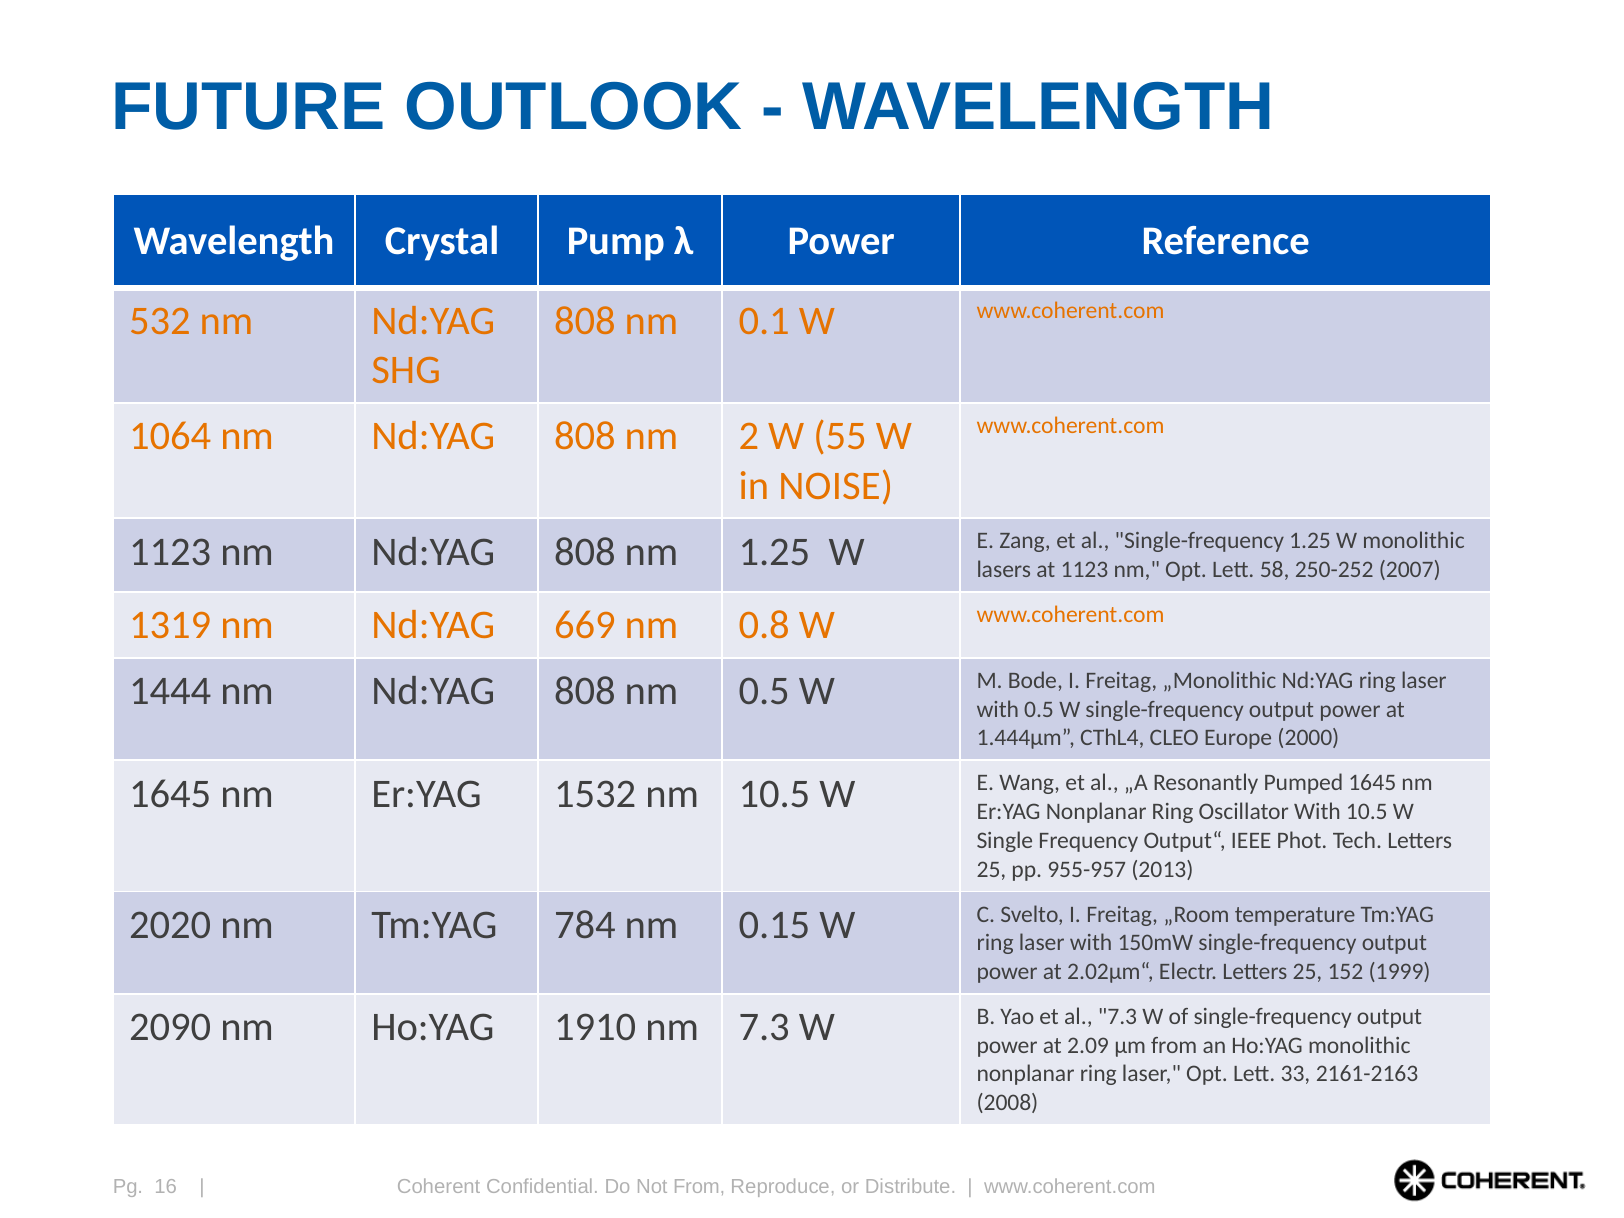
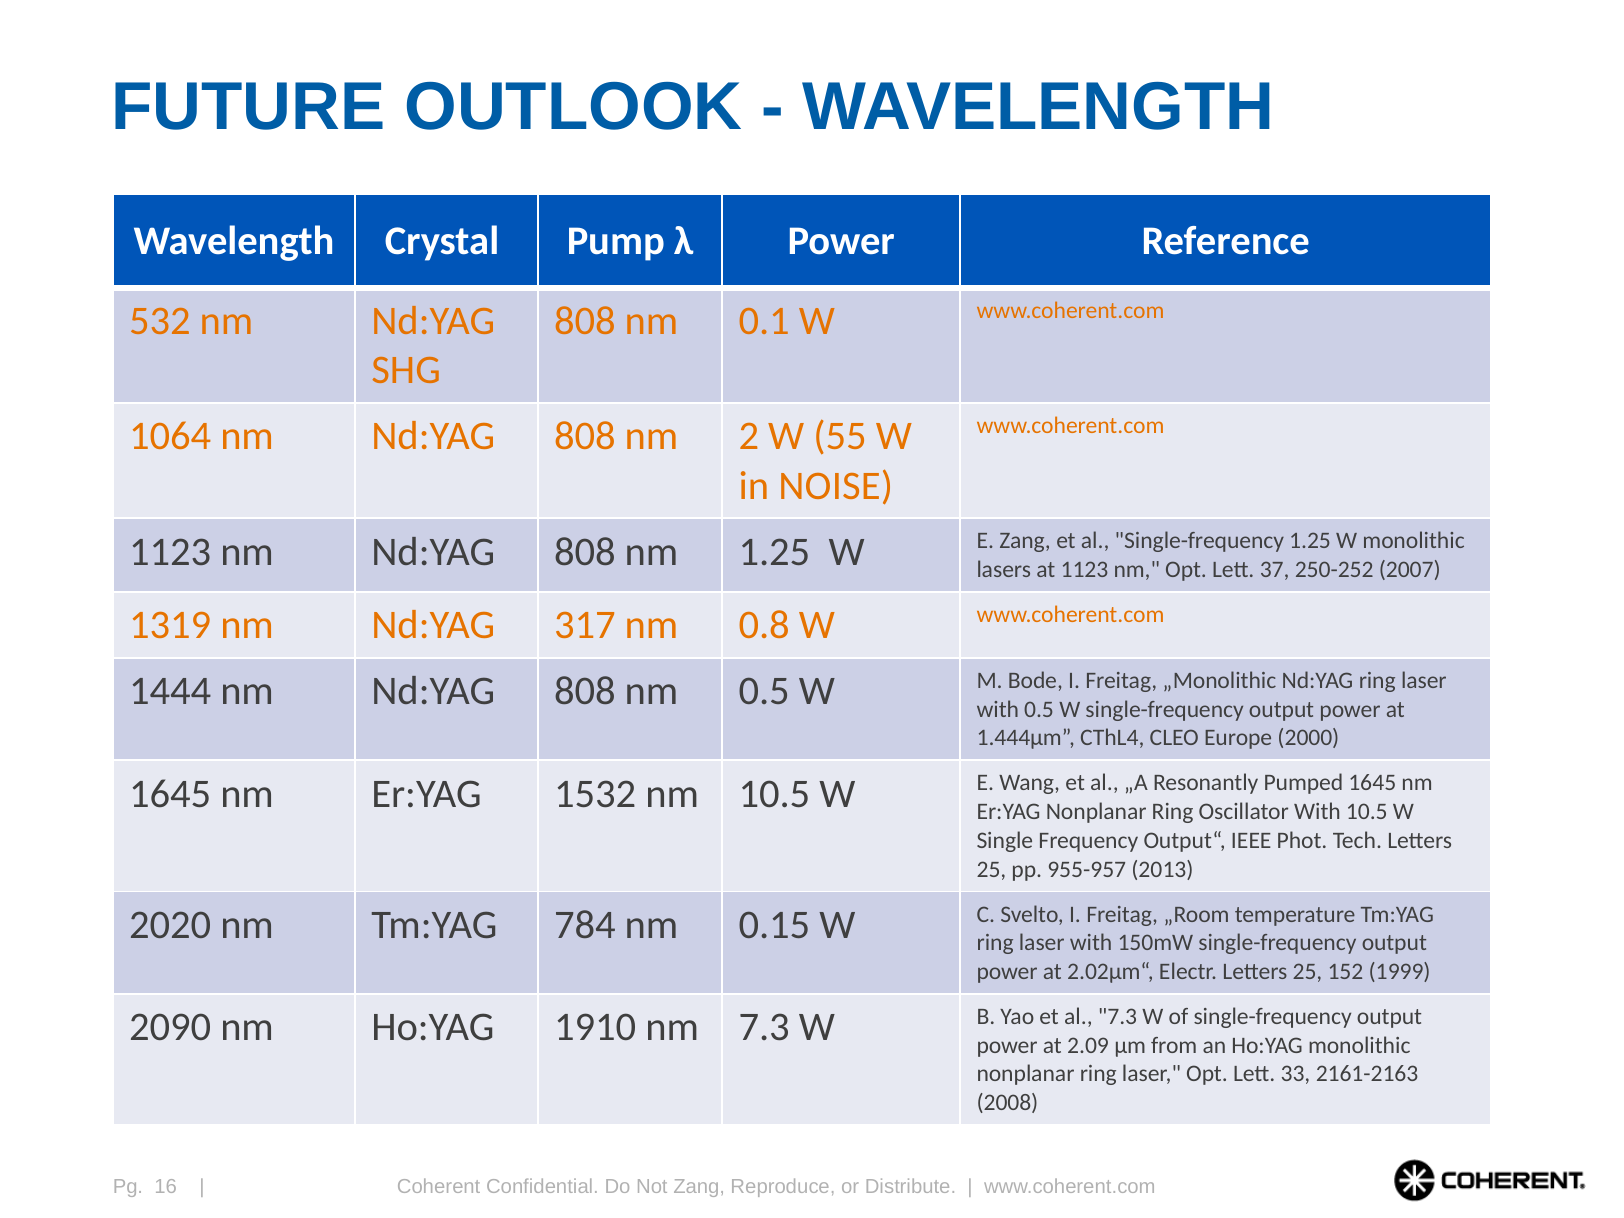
58: 58 -> 37
669: 669 -> 317
Not From: From -> Zang
